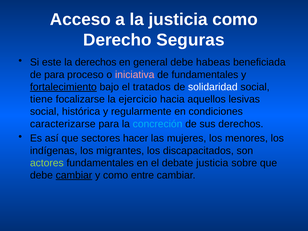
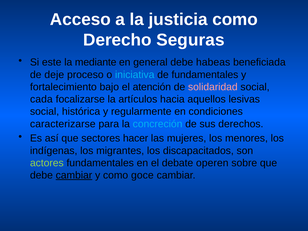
la derechos: derechos -> mediante
de para: para -> deje
iniciativa colour: pink -> light blue
fortalecimiento underline: present -> none
tratados: tratados -> atención
solidaridad colour: white -> pink
tiene: tiene -> cada
ejercicio: ejercicio -> artículos
debate justicia: justicia -> operen
entre: entre -> goce
